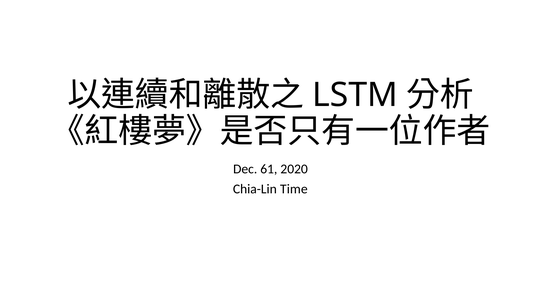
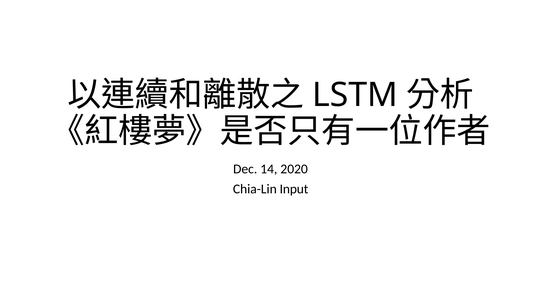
61: 61 -> 14
Time: Time -> Input
